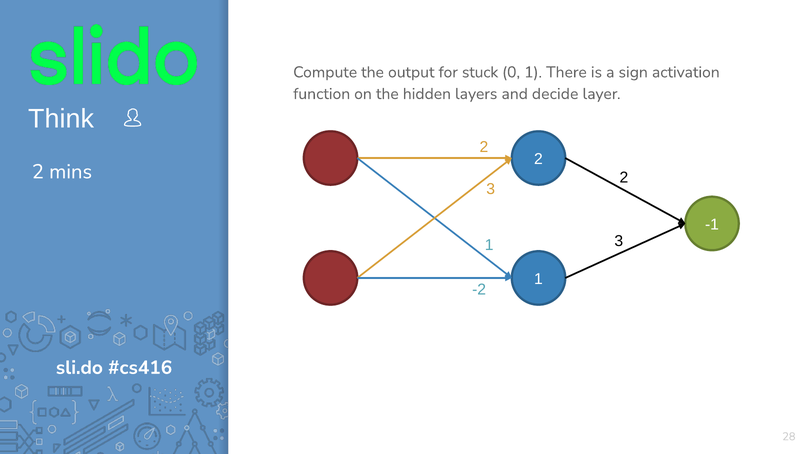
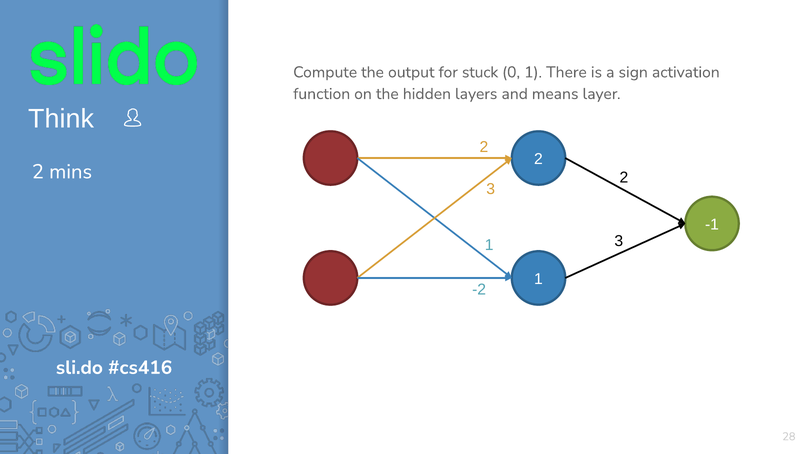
decide: decide -> means
